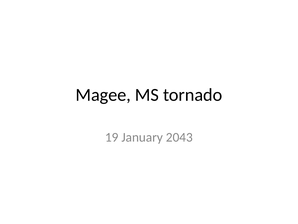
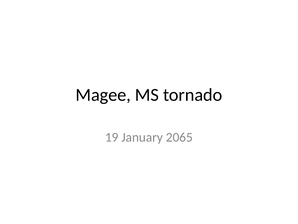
2043: 2043 -> 2065
